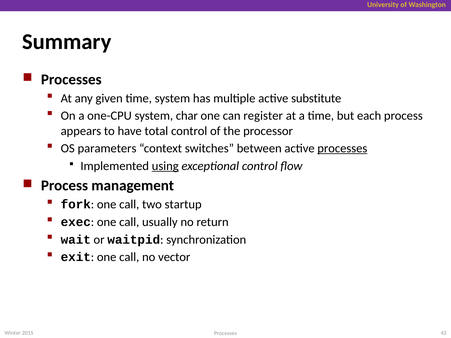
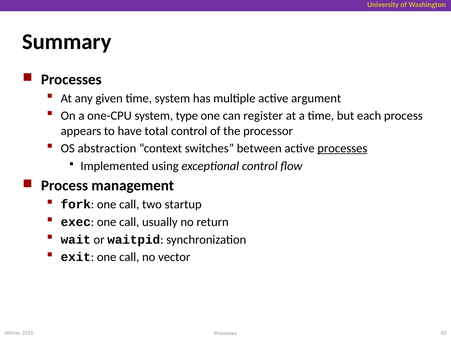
substitute: substitute -> argument
char: char -> type
parameters: parameters -> abstraction
using underline: present -> none
